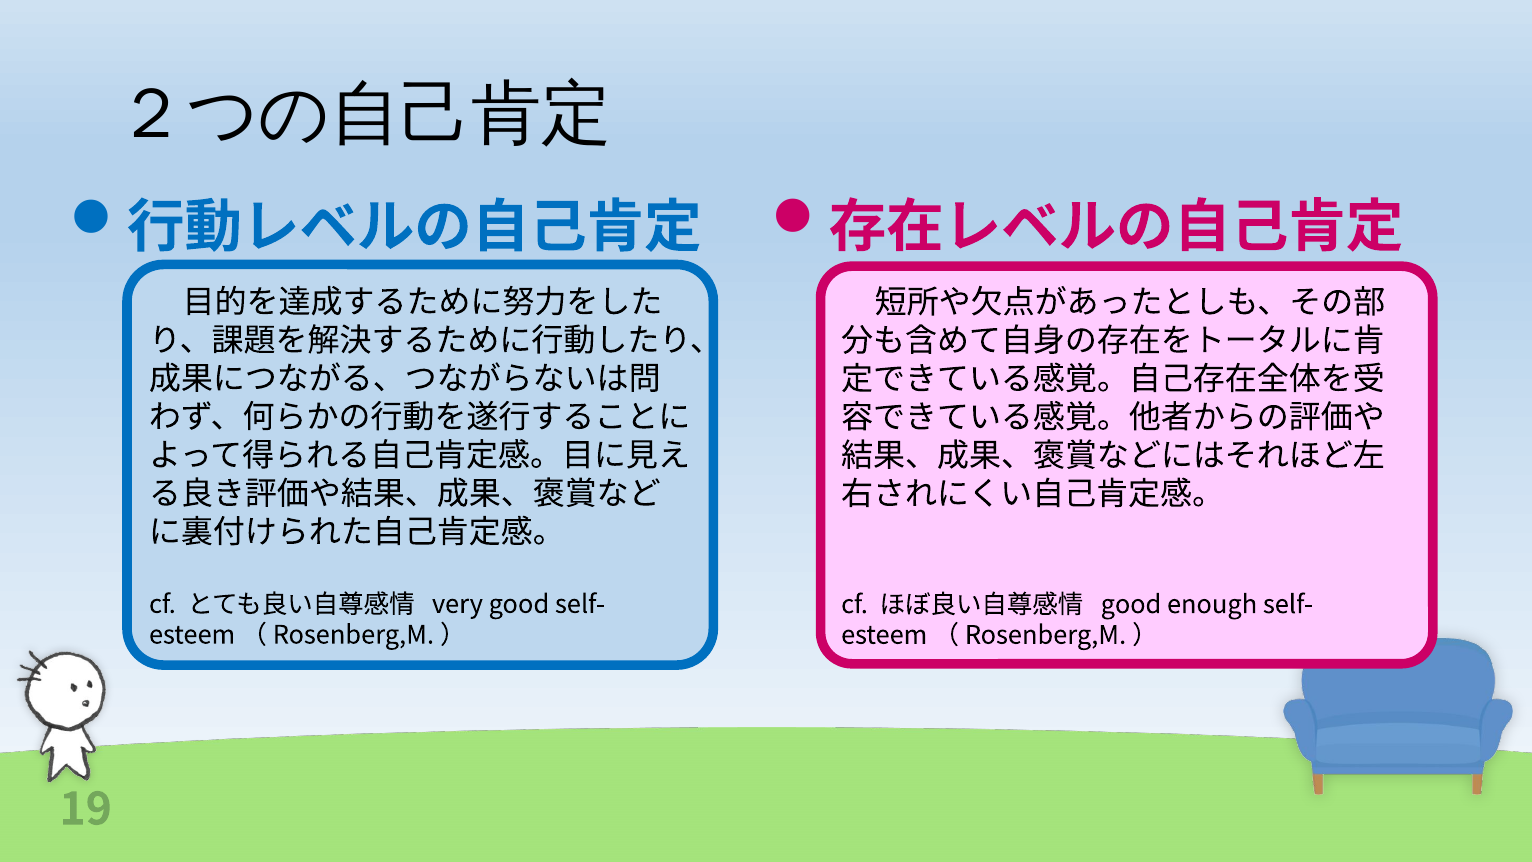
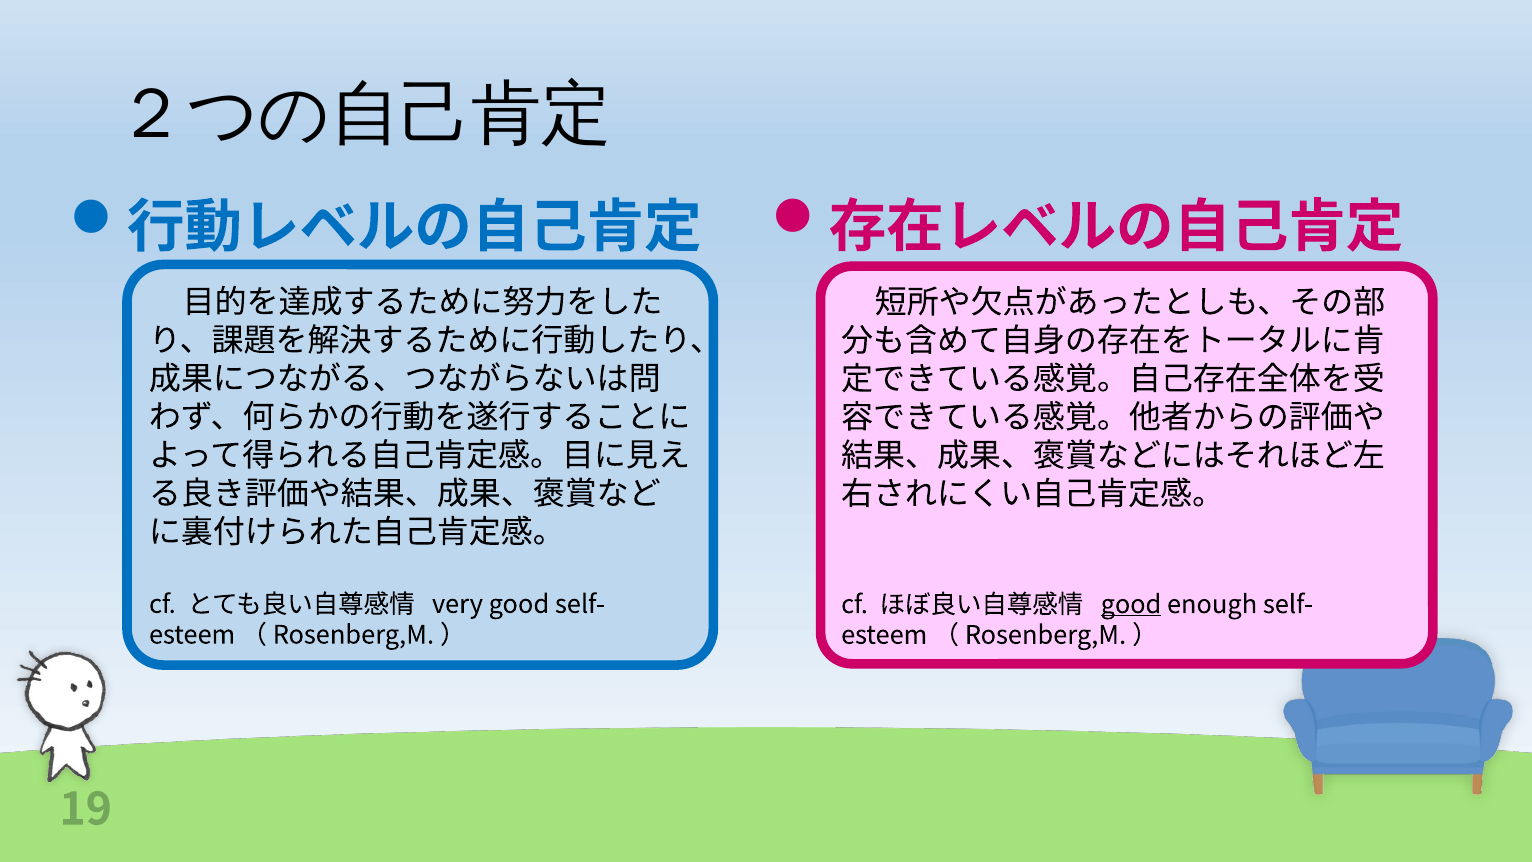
good at (1131, 605) underline: none -> present
